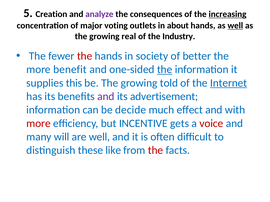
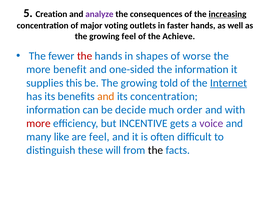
about: about -> faster
well at (235, 26) underline: present -> none
growing real: real -> feel
Industry: Industry -> Achieve
society: society -> shapes
better: better -> worse
the at (165, 70) underline: present -> none
and at (106, 97) colour: purple -> orange
its advertisement: advertisement -> concentration
effect: effect -> order
voice colour: red -> purple
will: will -> like
are well: well -> feel
like: like -> will
the at (156, 151) colour: red -> black
